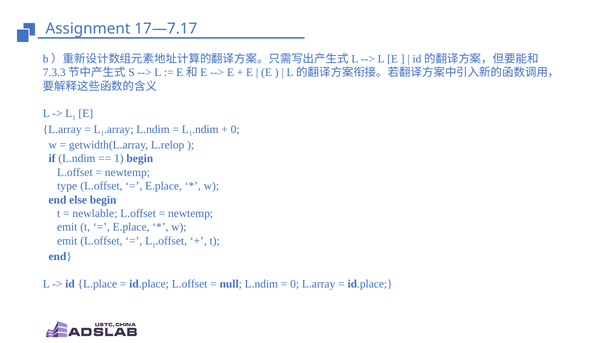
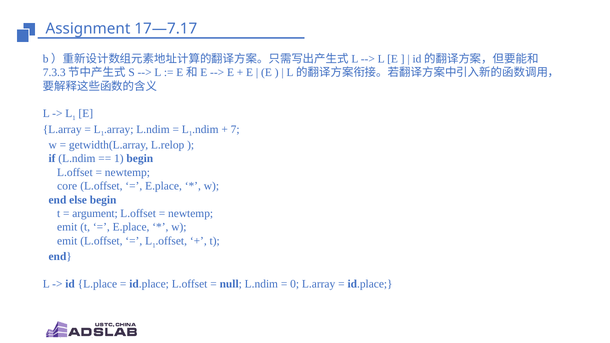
0 at (235, 129): 0 -> 7
type: type -> core
newlable: newlable -> argument
